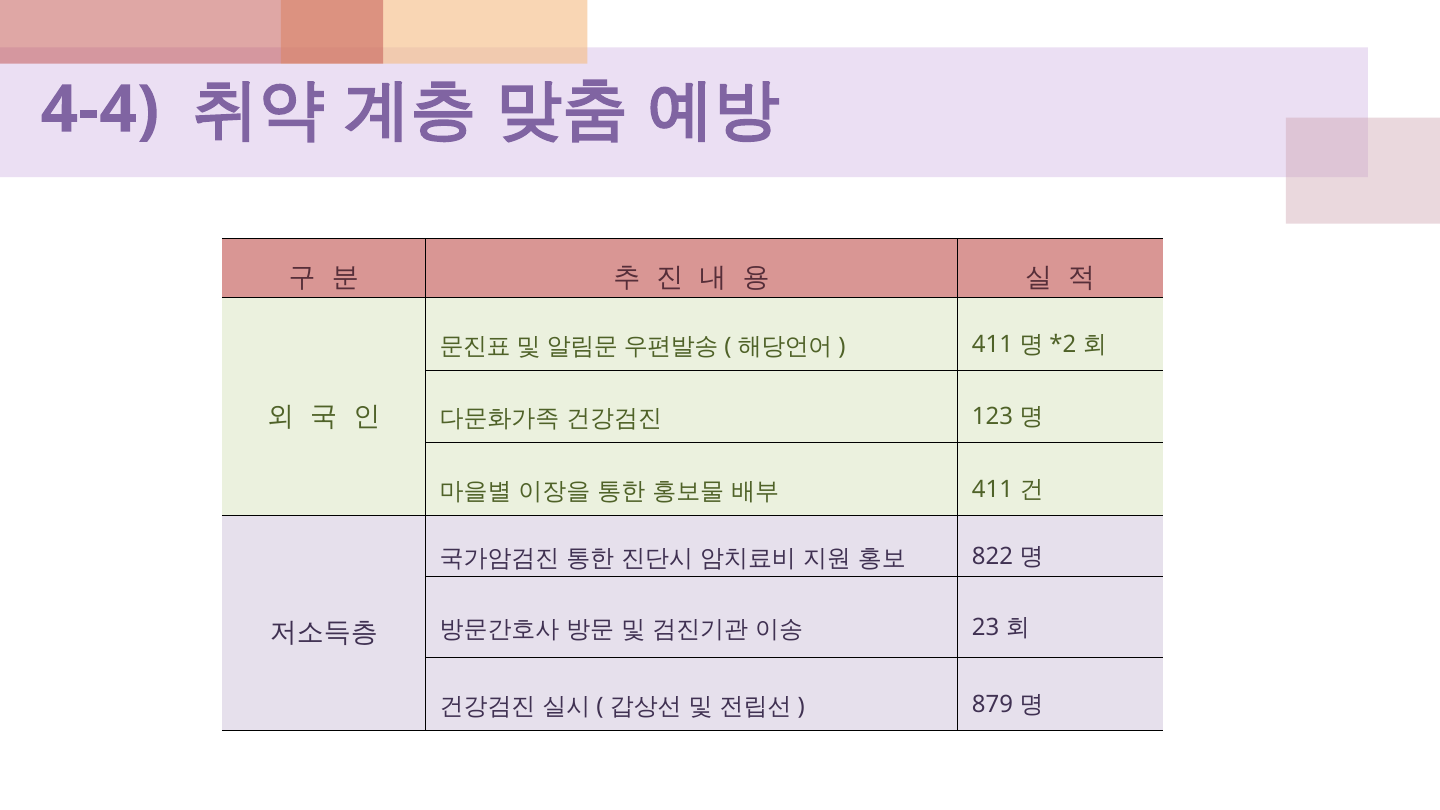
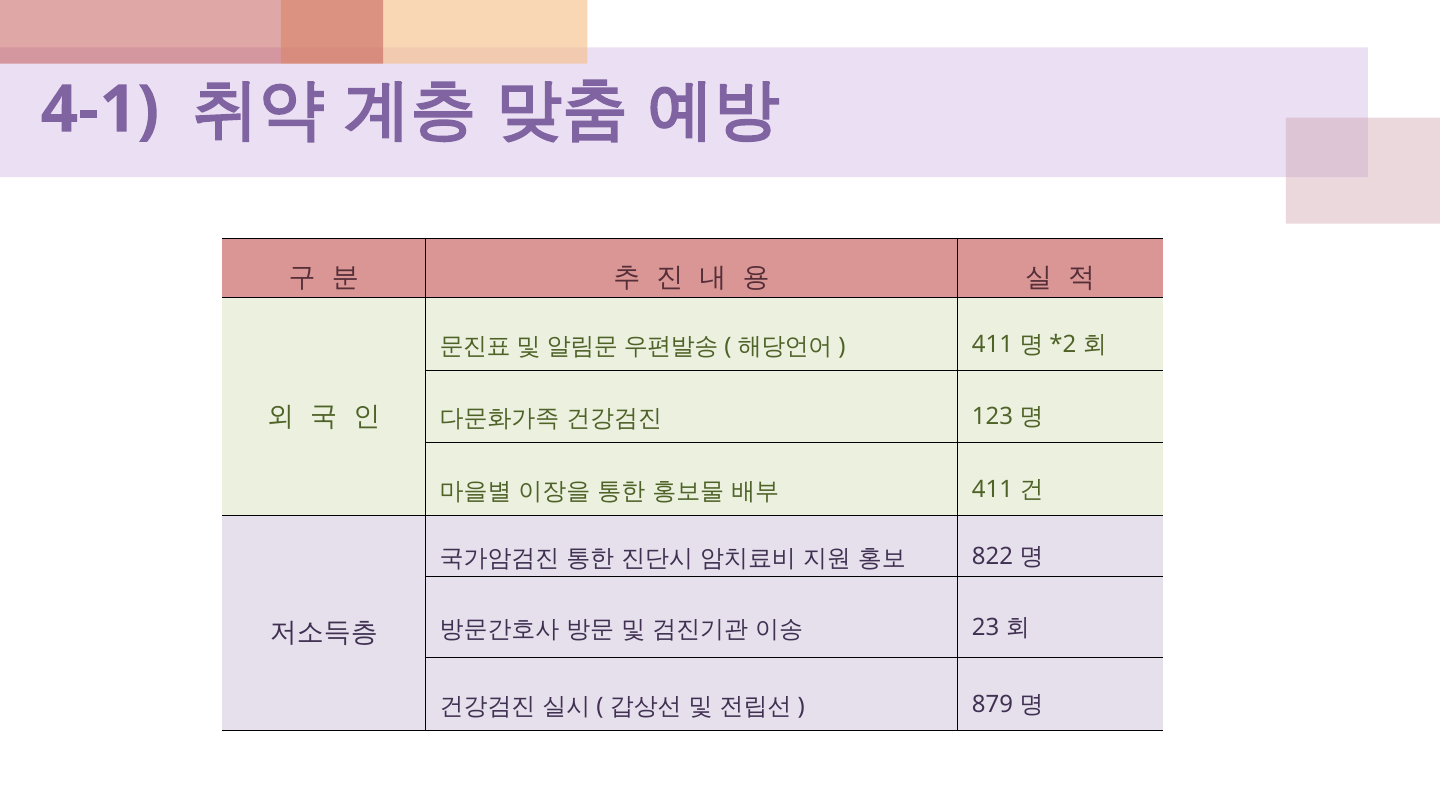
4-4: 4-4 -> 4-1
